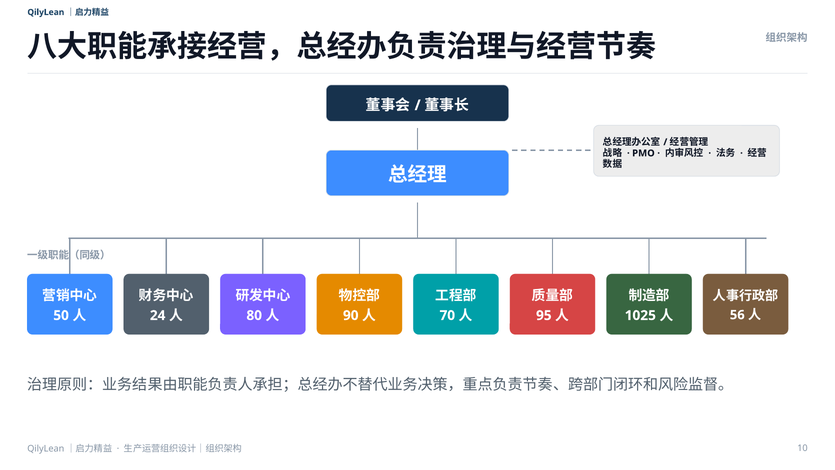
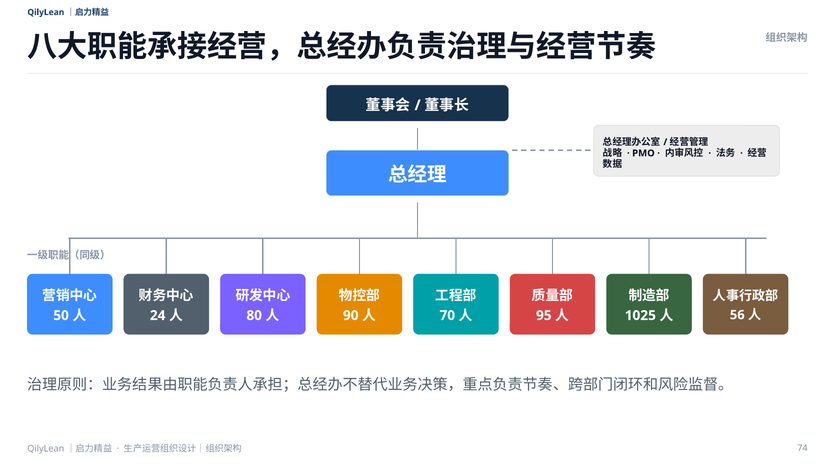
10: 10 -> 74
